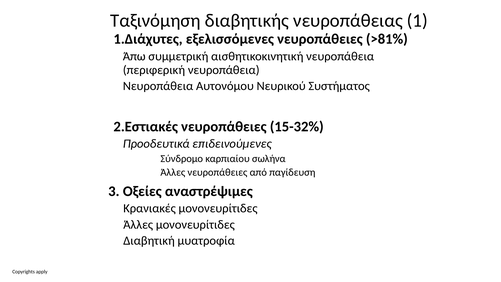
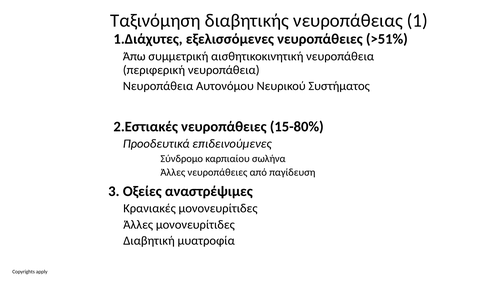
>81%: >81% -> >51%
15-32%: 15-32% -> 15-80%
